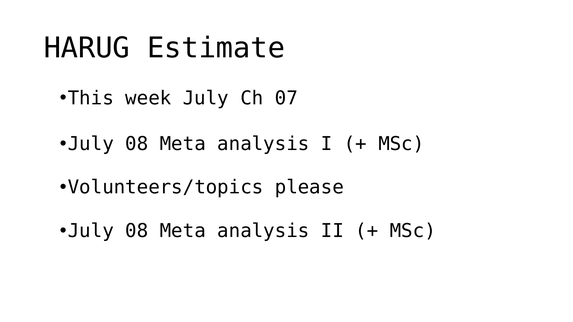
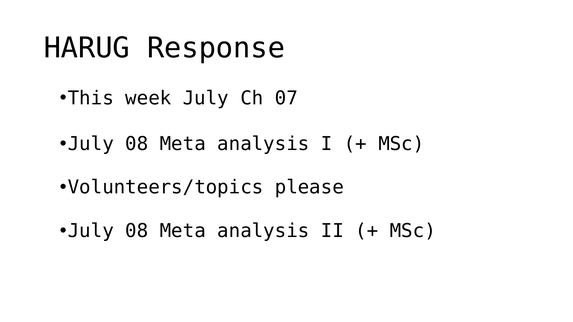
Estimate: Estimate -> Response
